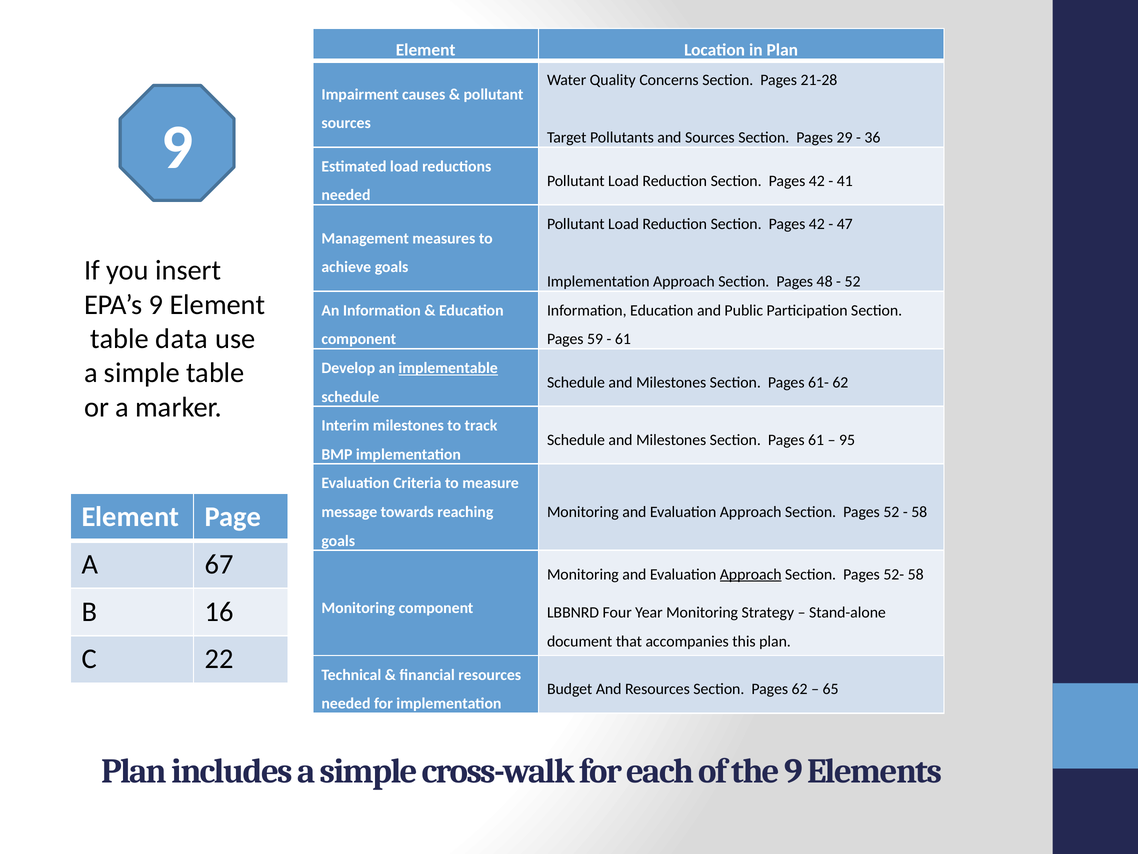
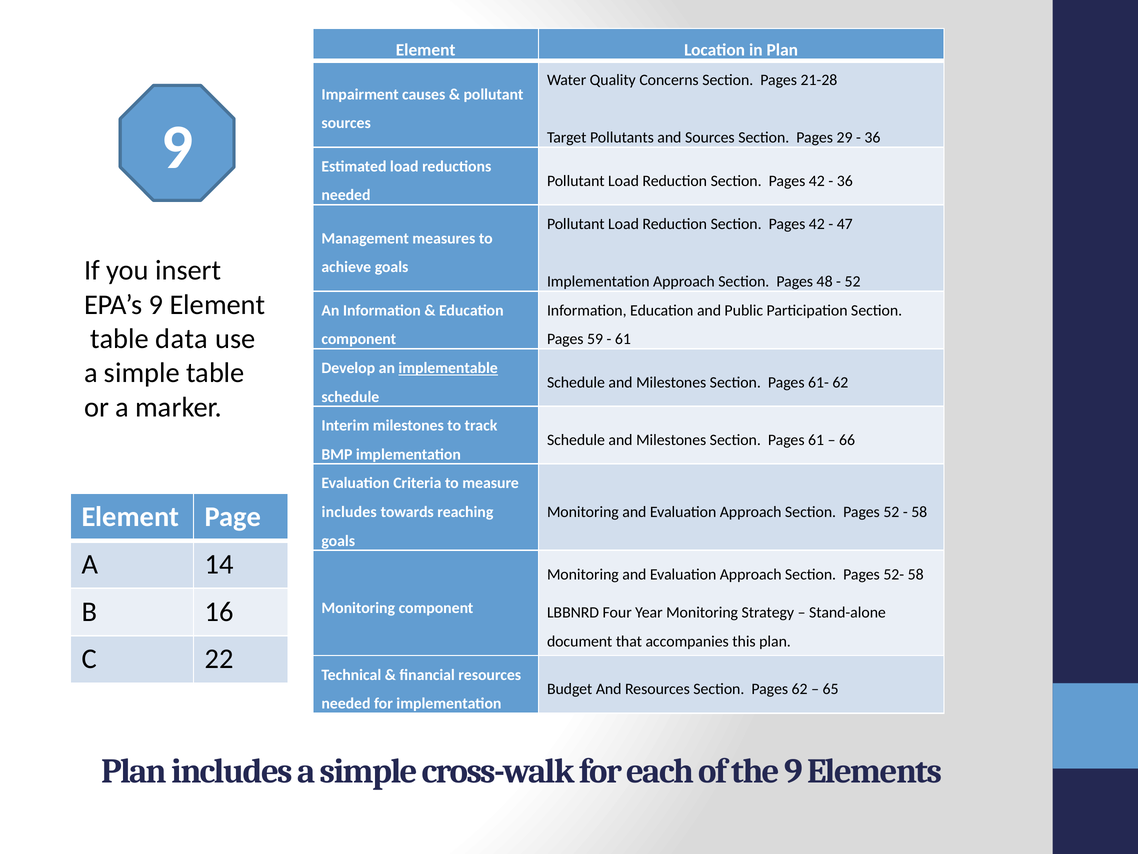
41 at (845, 181): 41 -> 36
95: 95 -> 66
message at (349, 512): message -> includes
67: 67 -> 14
Approach at (751, 574) underline: present -> none
